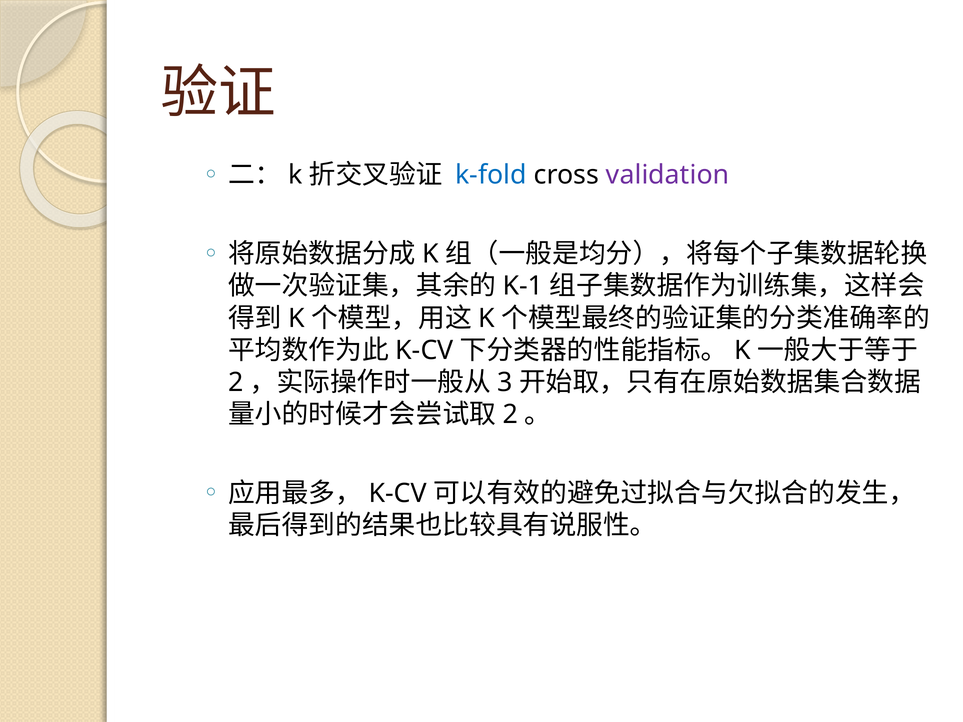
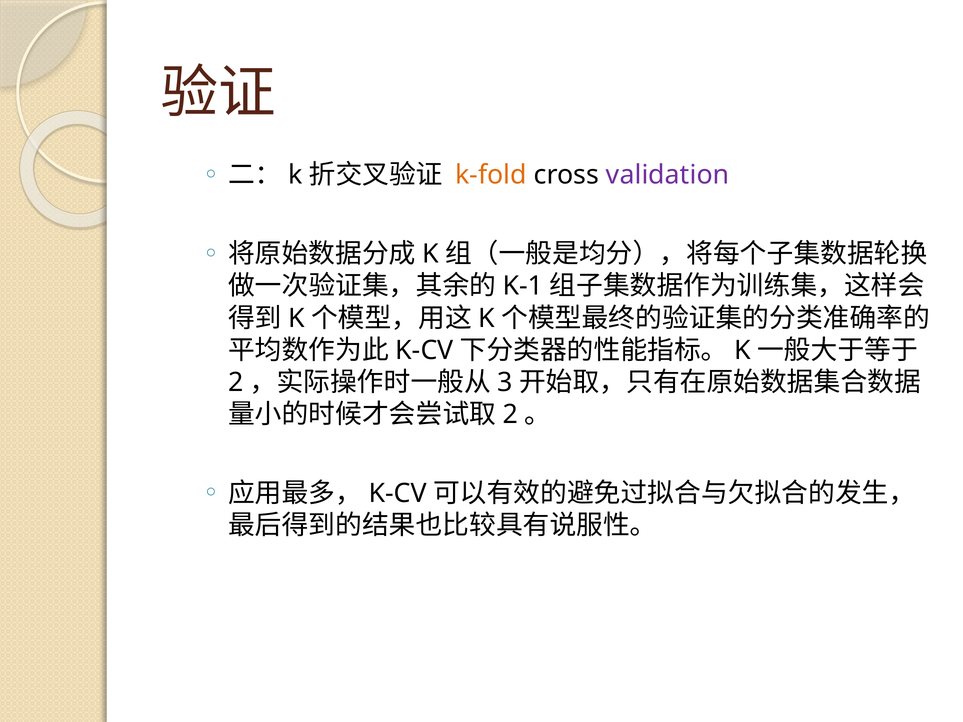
k-fold colour: blue -> orange
